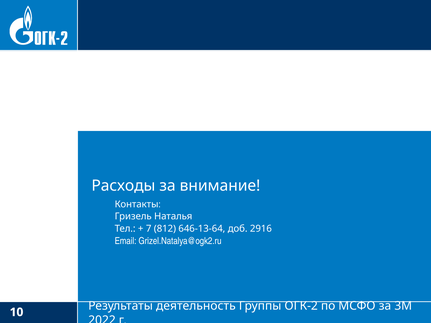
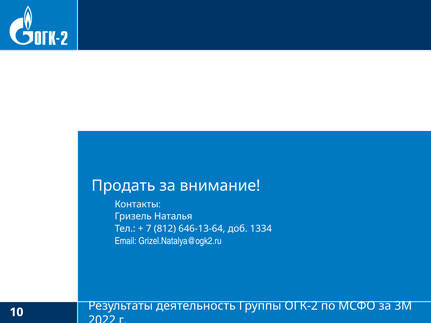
Расходы: Расходы -> Продать
2916: 2916 -> 1334
